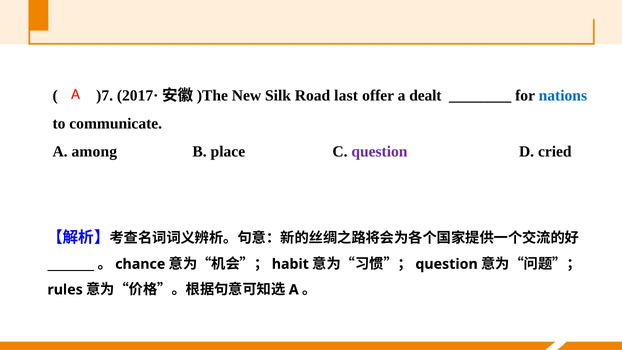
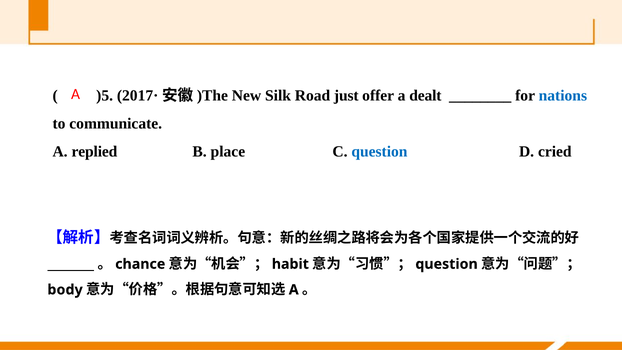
)7: )7 -> )5
last: last -> just
among: among -> replied
question at (379, 152) colour: purple -> blue
rules: rules -> body
